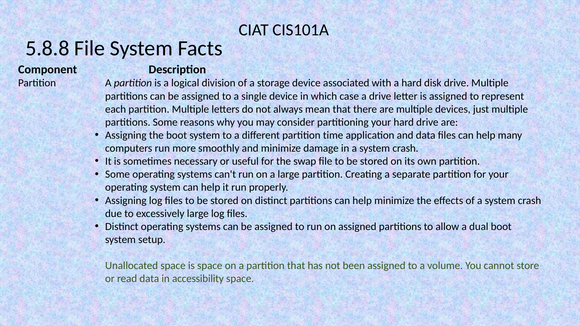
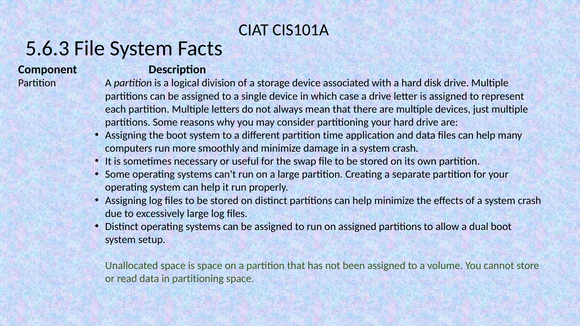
5.8.8: 5.8.8 -> 5.6.3
in accessibility: accessibility -> partitioning
